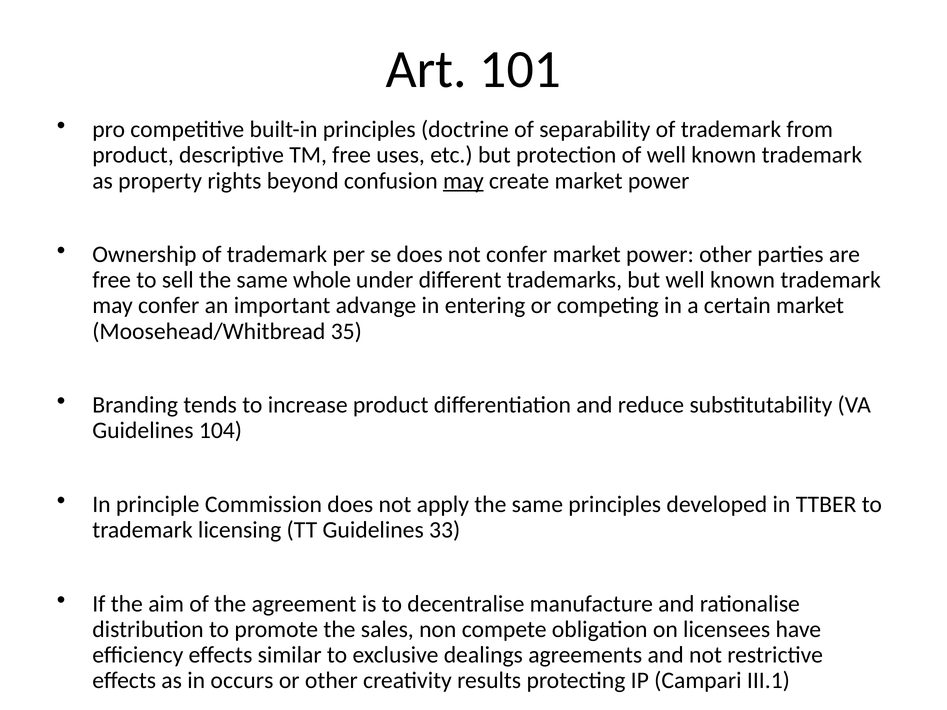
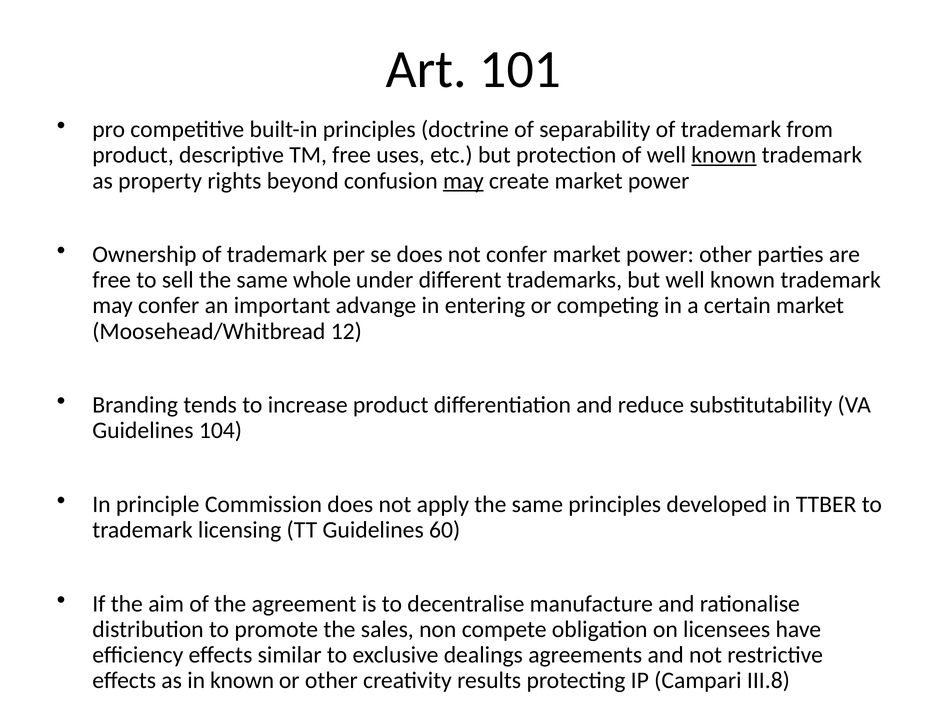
known at (724, 155) underline: none -> present
35: 35 -> 12
33: 33 -> 60
in occurs: occurs -> known
III.1: III.1 -> III.8
